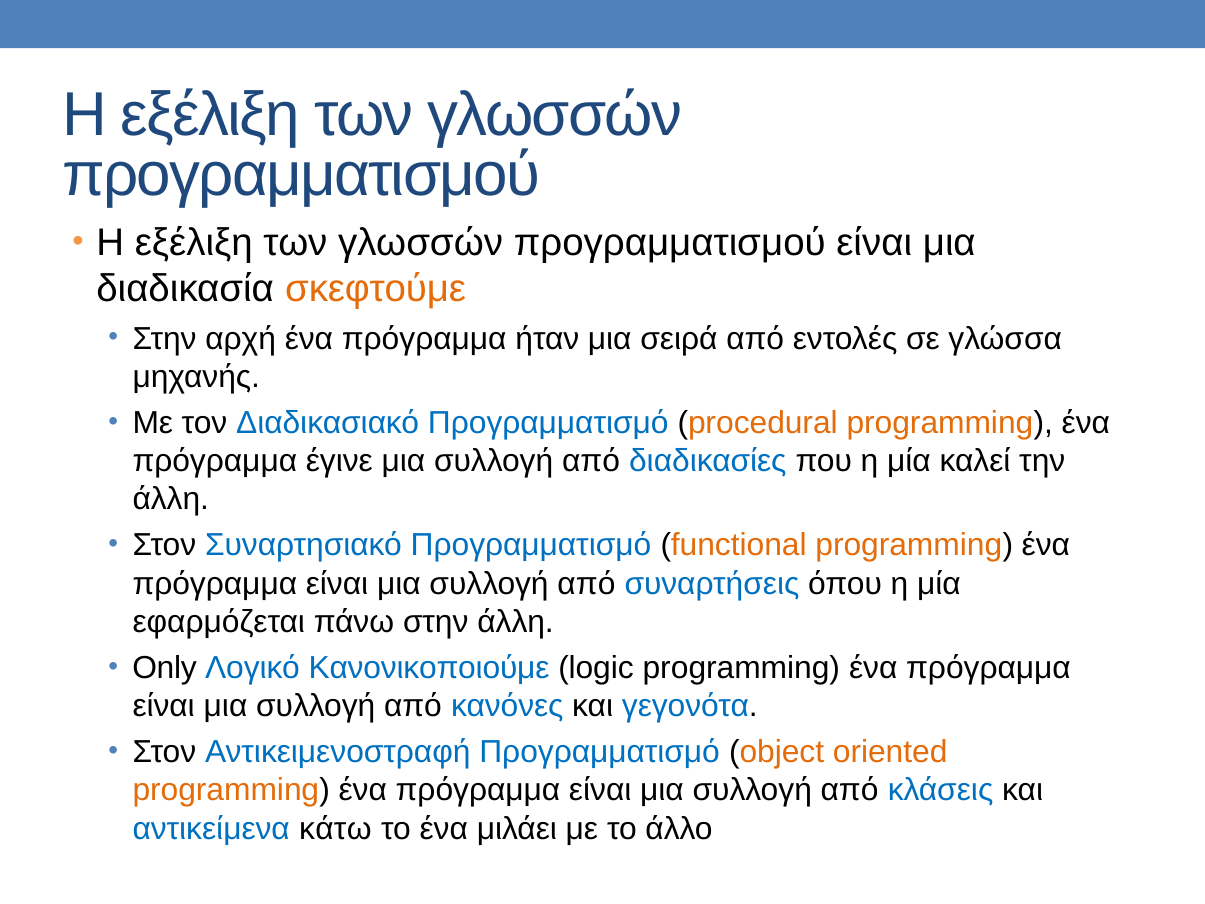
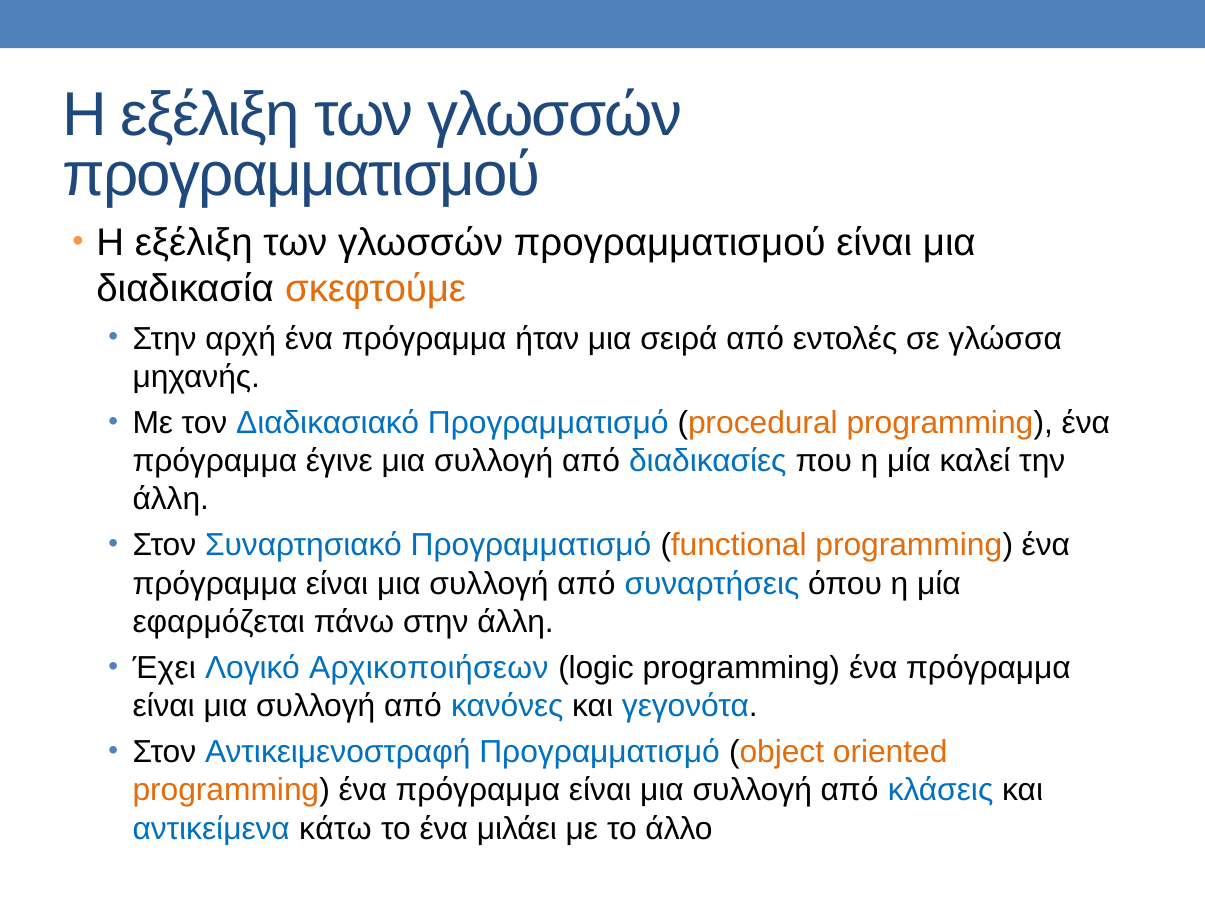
Only: Only -> Έχει
Κανονικοποιούμε: Κανονικοποιούμε -> Αρχικοποιήσεων
